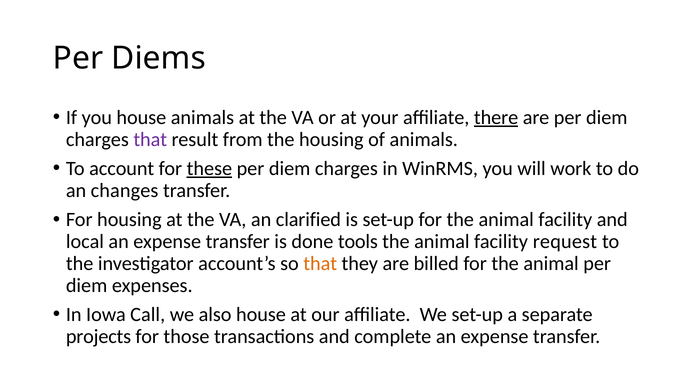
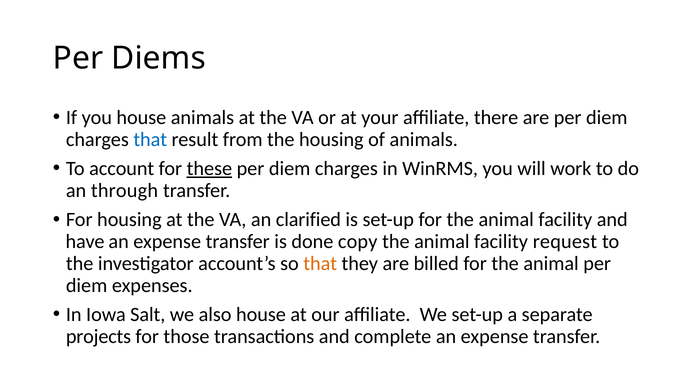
there underline: present -> none
that at (150, 139) colour: purple -> blue
changes: changes -> through
local: local -> have
tools: tools -> copy
Call: Call -> Salt
